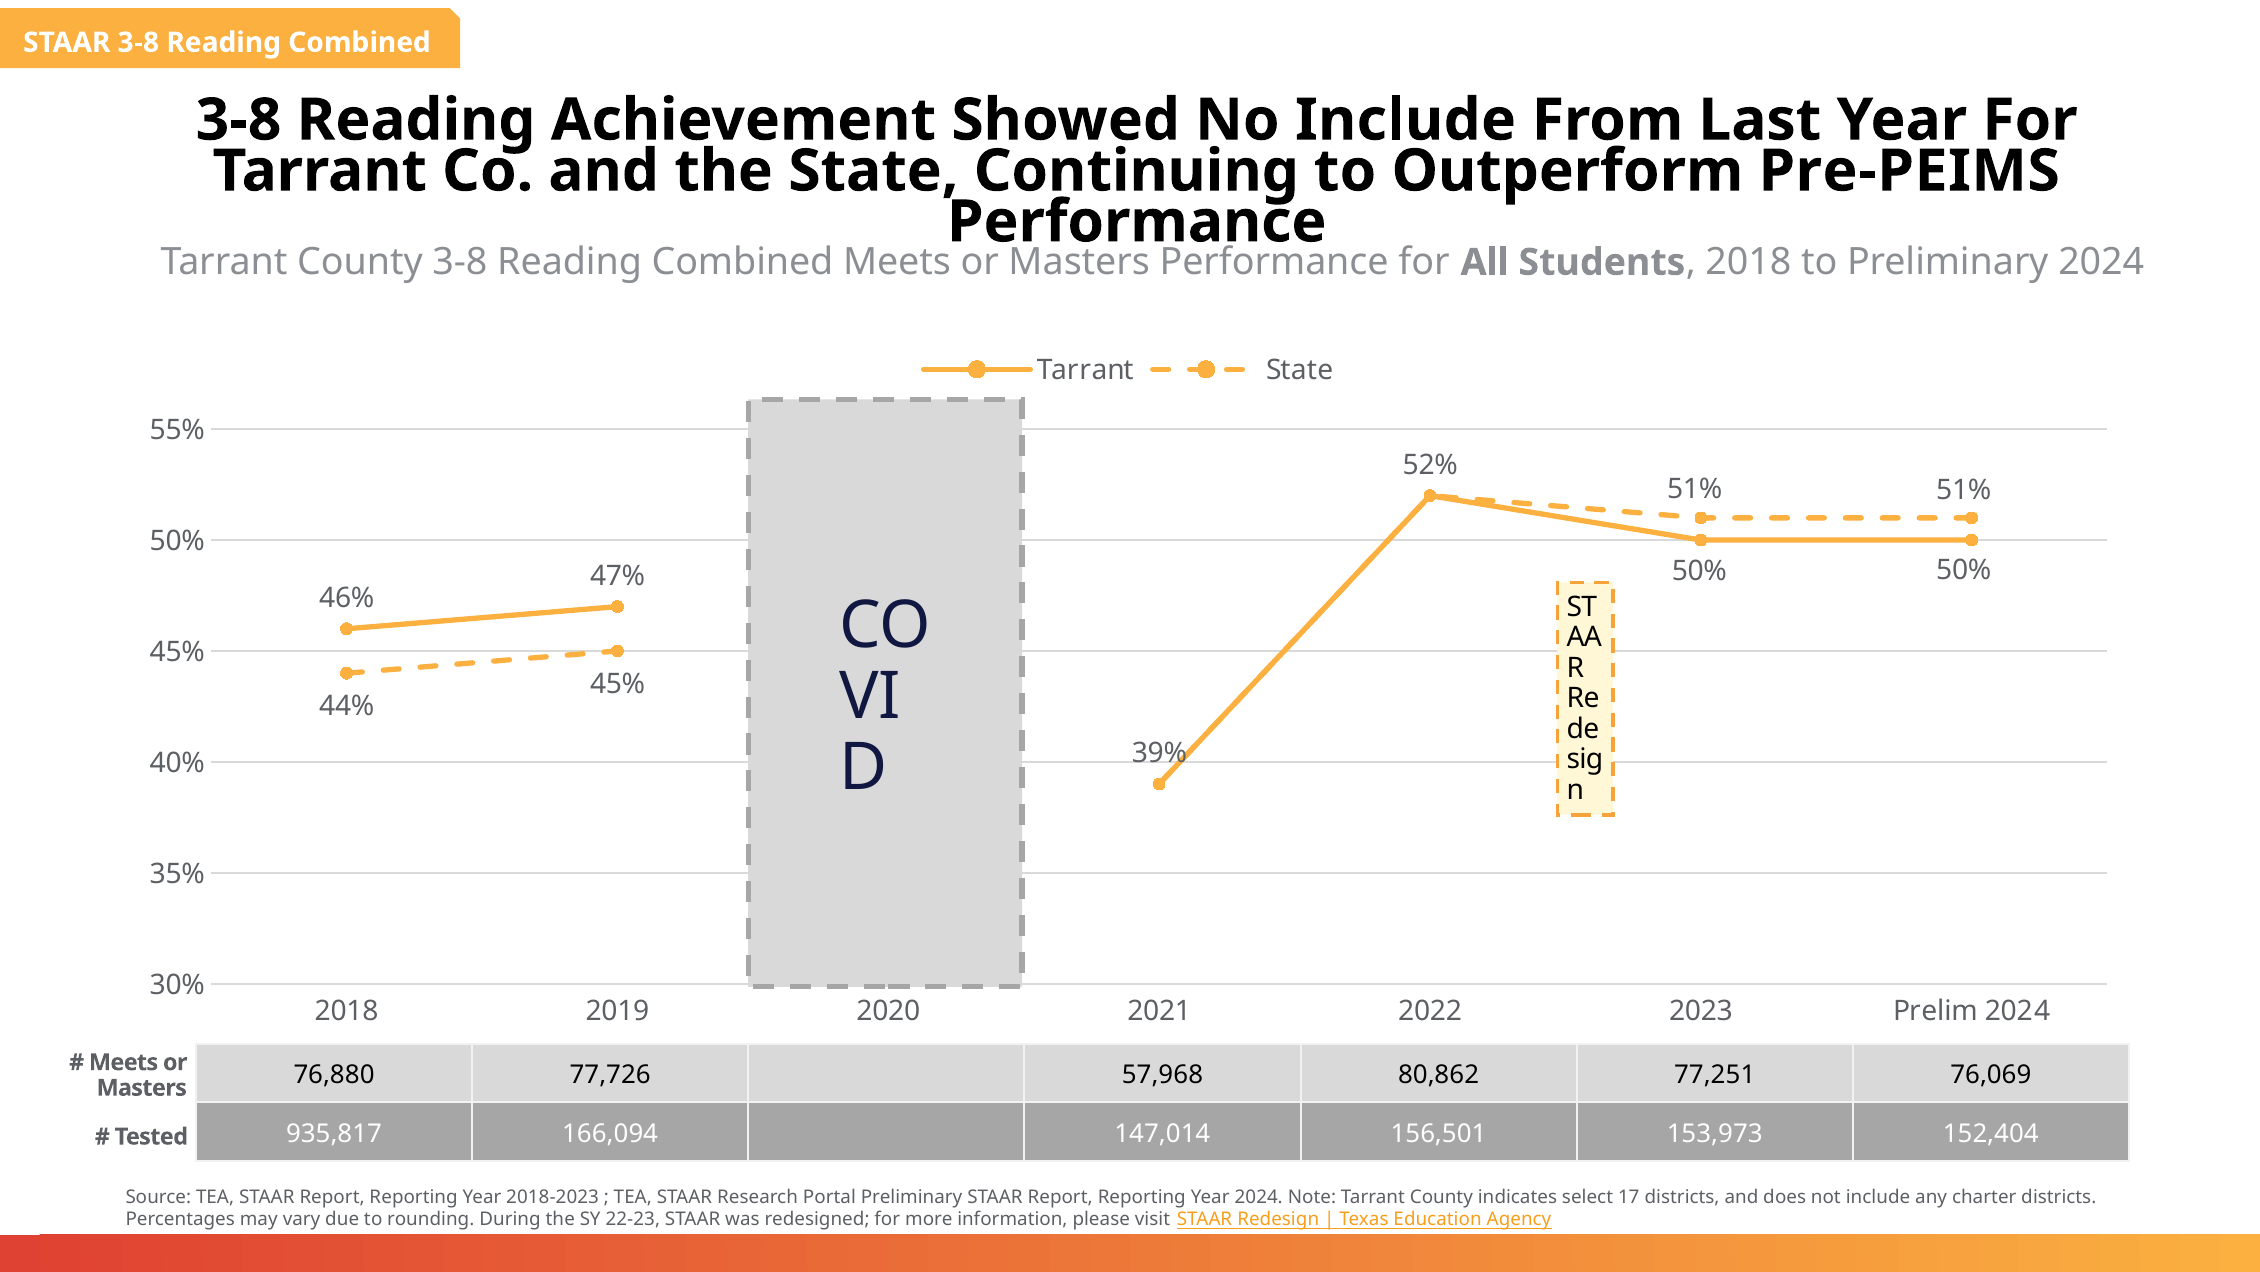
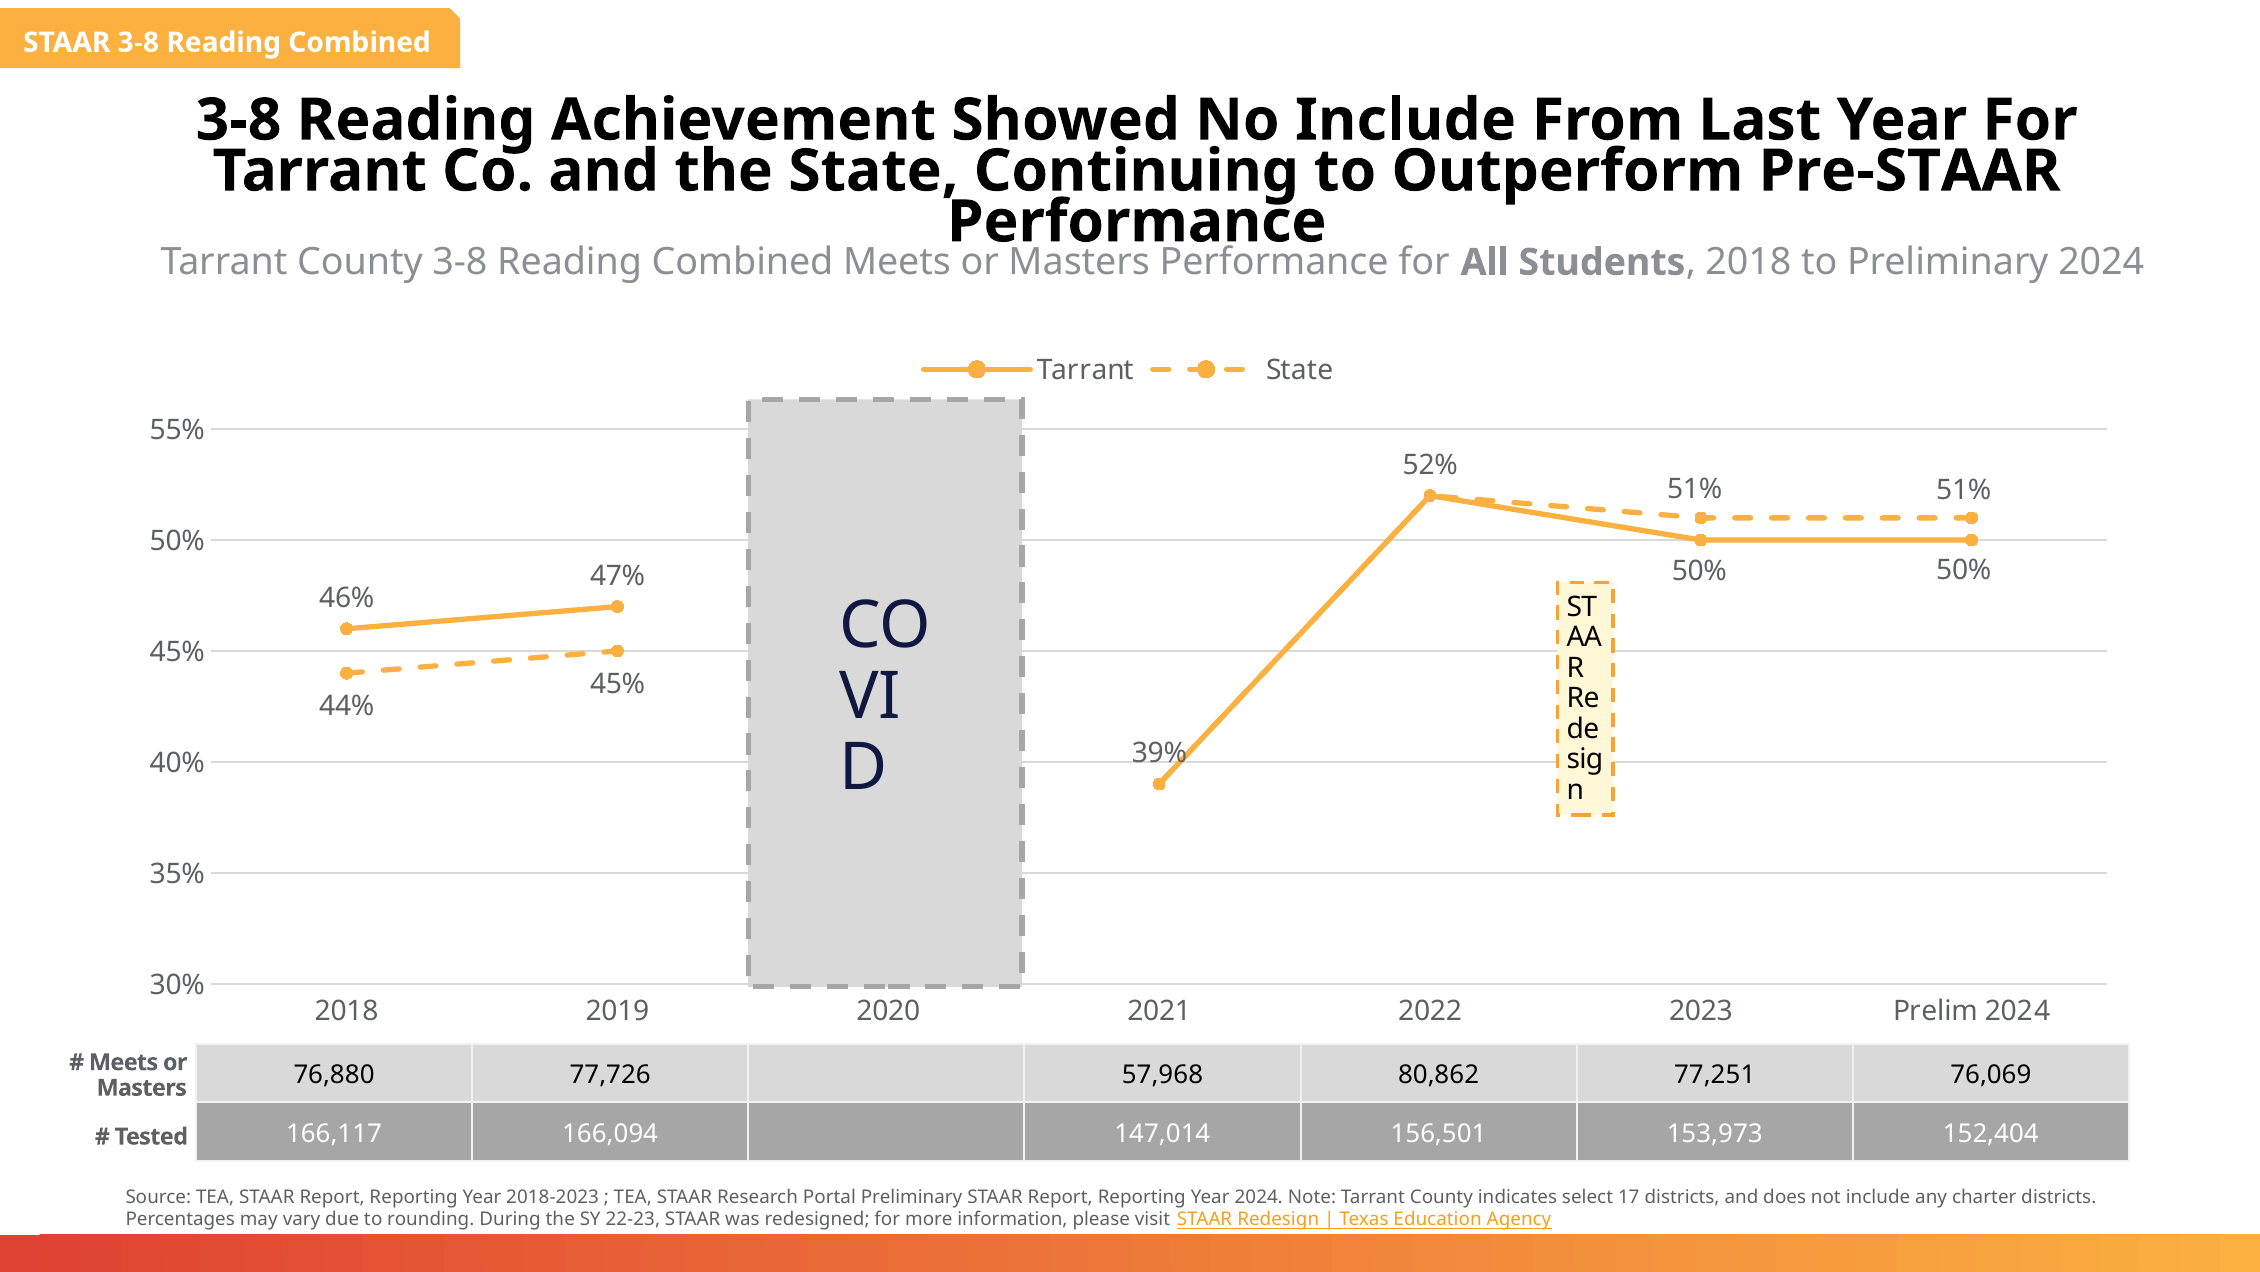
Pre-PEIMS: Pre-PEIMS -> Pre-STAAR
935,817: 935,817 -> 166,117
